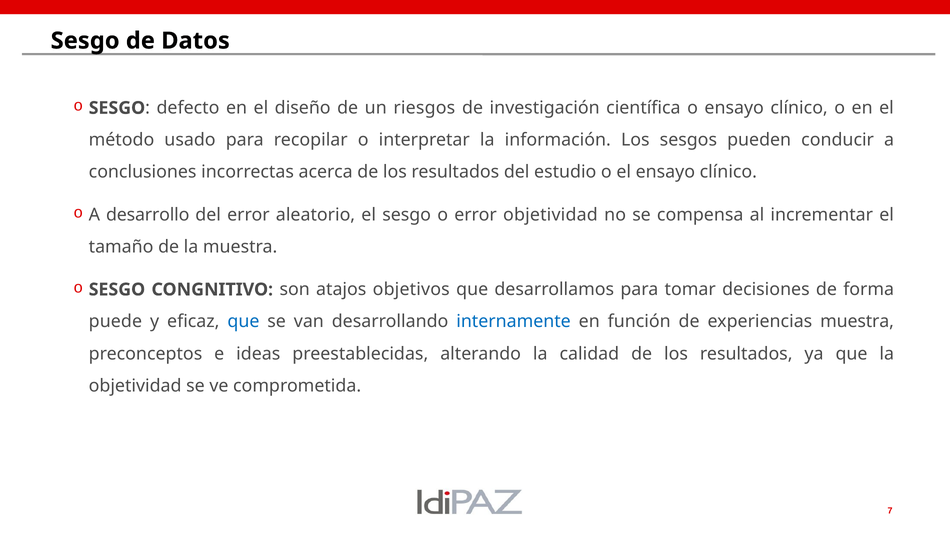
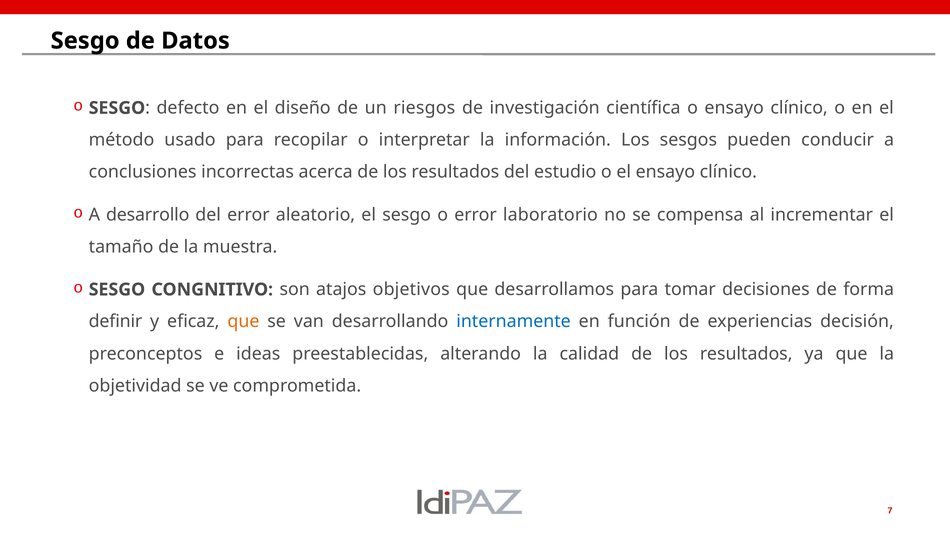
error objetividad: objetividad -> laboratorio
puede: puede -> definir
que at (243, 322) colour: blue -> orange
experiencias muestra: muestra -> decisión
